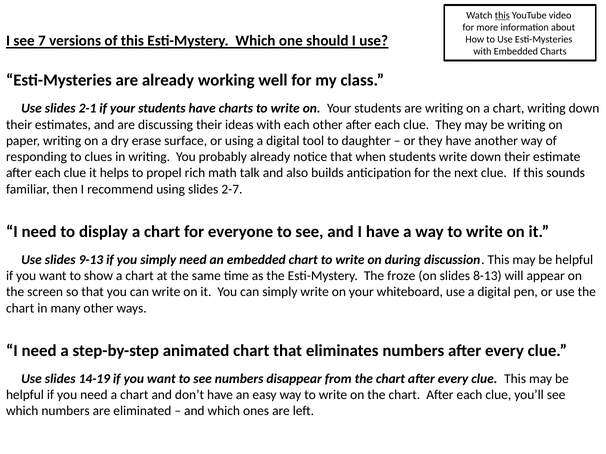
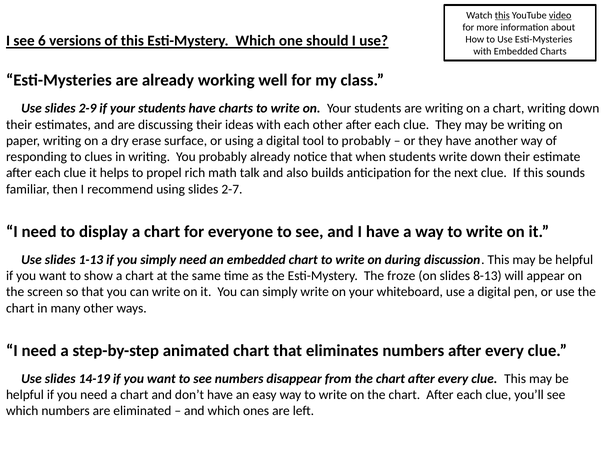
video underline: none -> present
7: 7 -> 6
2-1: 2-1 -> 2-9
to daughter: daughter -> probably
9-13: 9-13 -> 1-13
